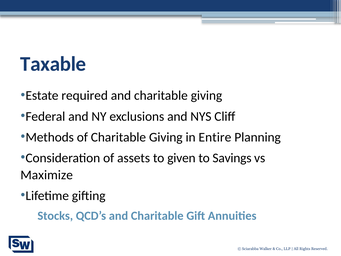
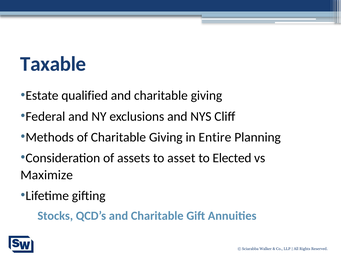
required: required -> qualified
given: given -> asset
Savings: Savings -> Elected
